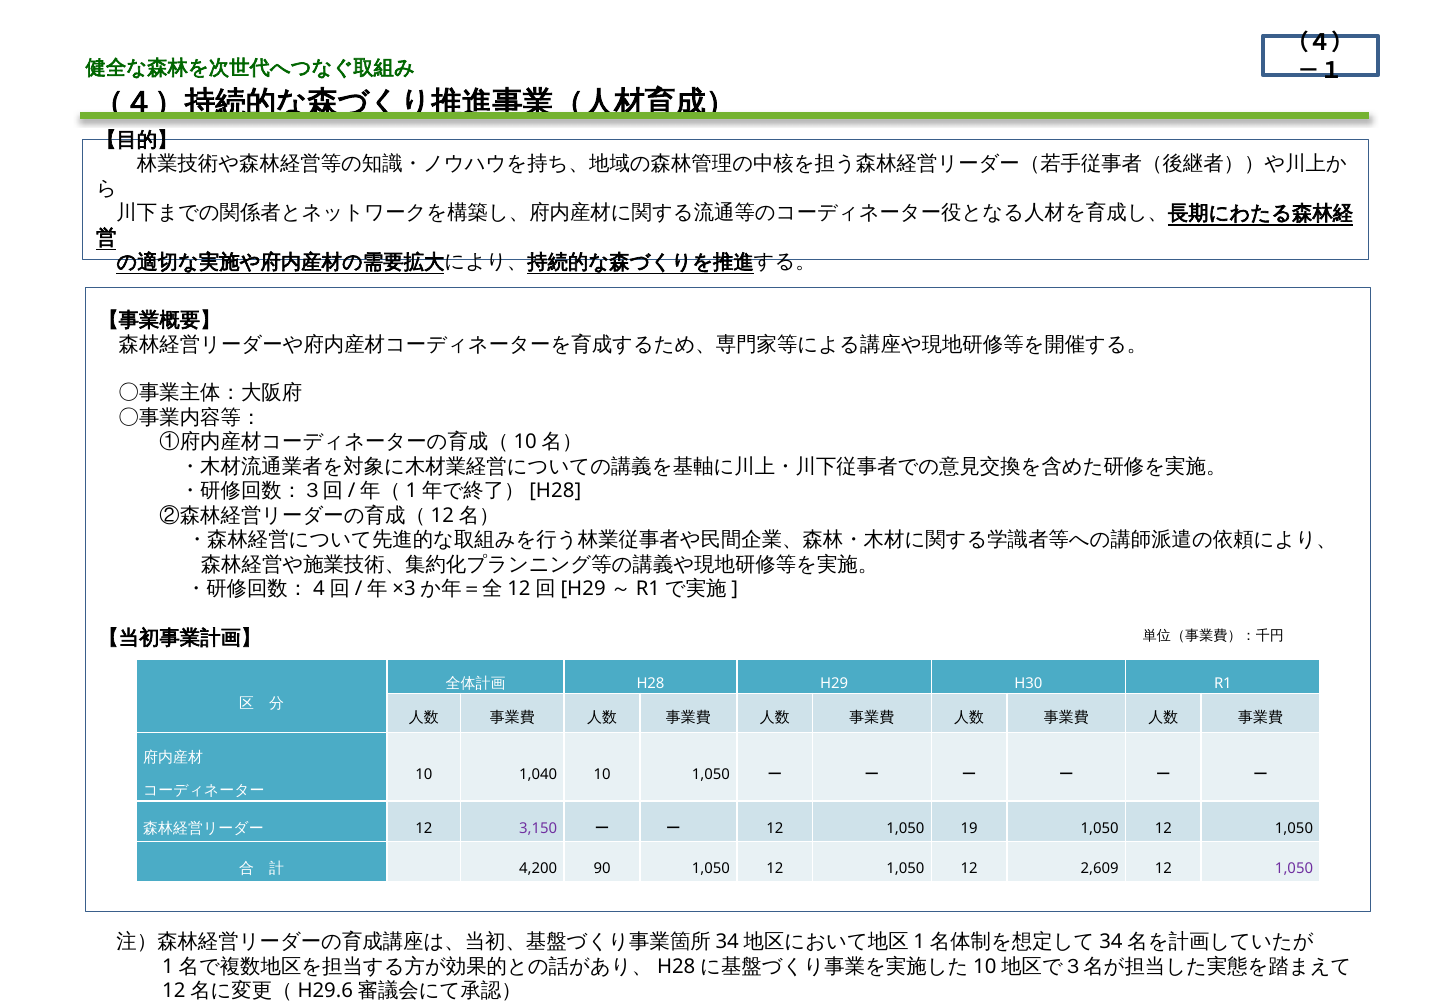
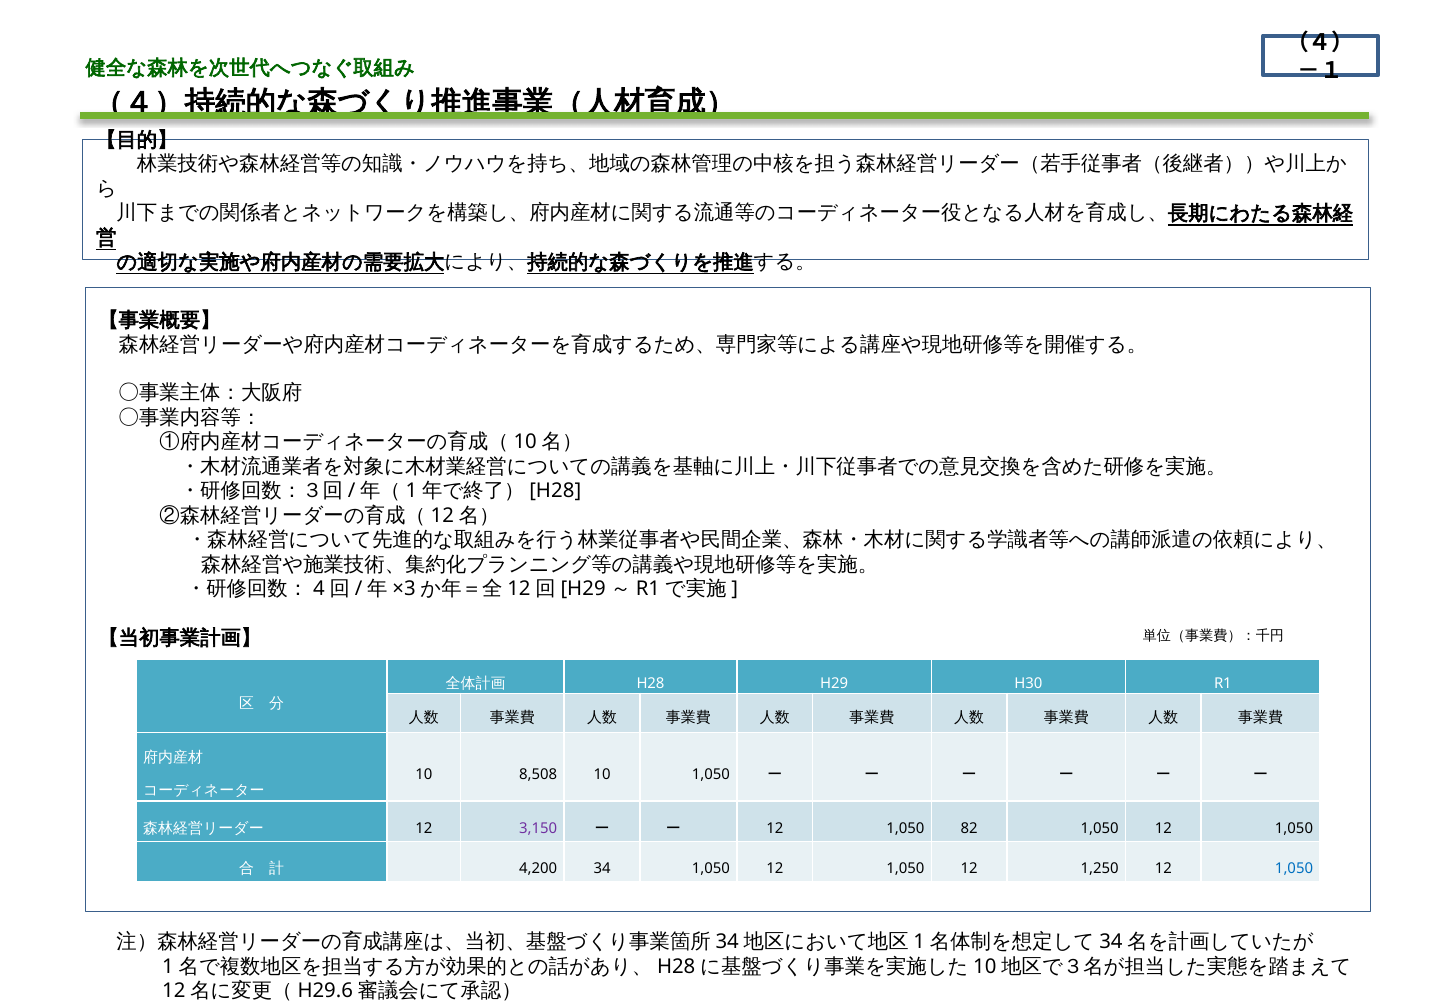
1,040: 1,040 -> 8,508
19: 19 -> 82
90: 90 -> 34
2,609: 2,609 -> 1,250
1,050 at (1294, 869) colour: purple -> blue
